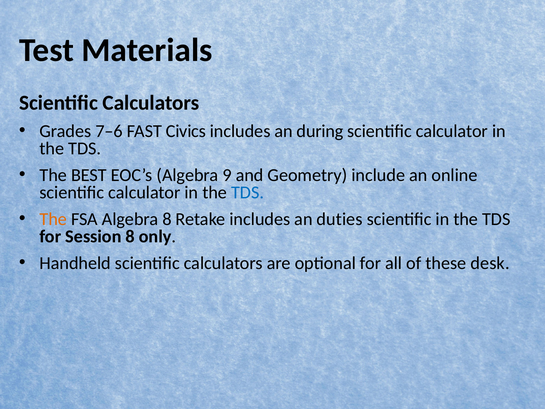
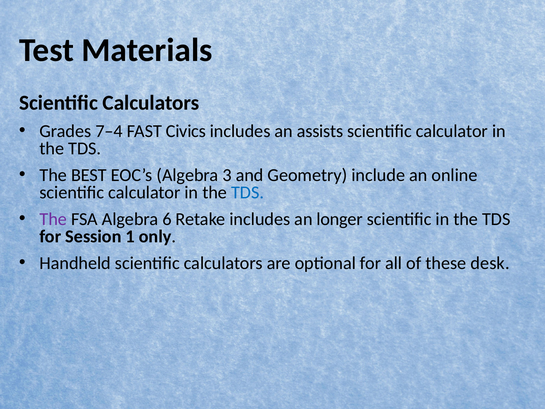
7–6: 7–6 -> 7–4
during: during -> assists
9: 9 -> 3
The at (53, 219) colour: orange -> purple
Algebra 8: 8 -> 6
duties: duties -> longer
Session 8: 8 -> 1
